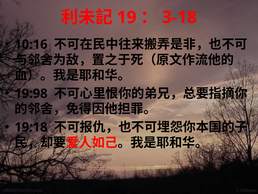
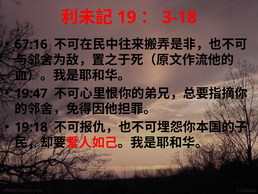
10:16: 10:16 -> 67:16
19:98: 19:98 -> 19:47
